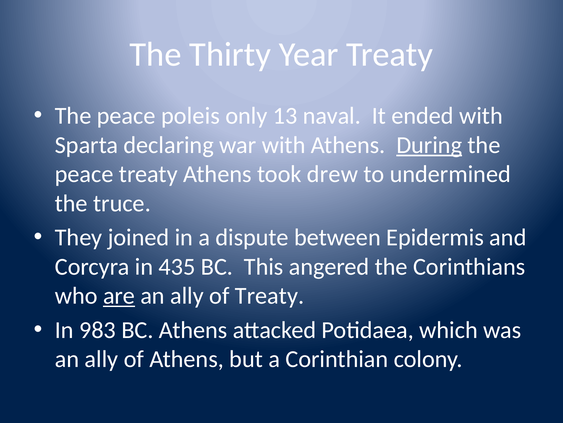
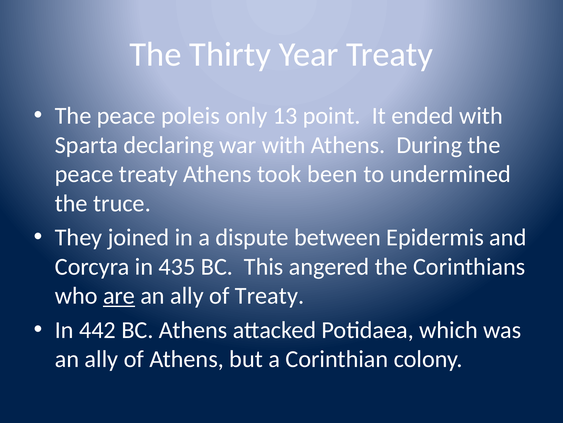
naval: naval -> point
During underline: present -> none
drew: drew -> been
983: 983 -> 442
